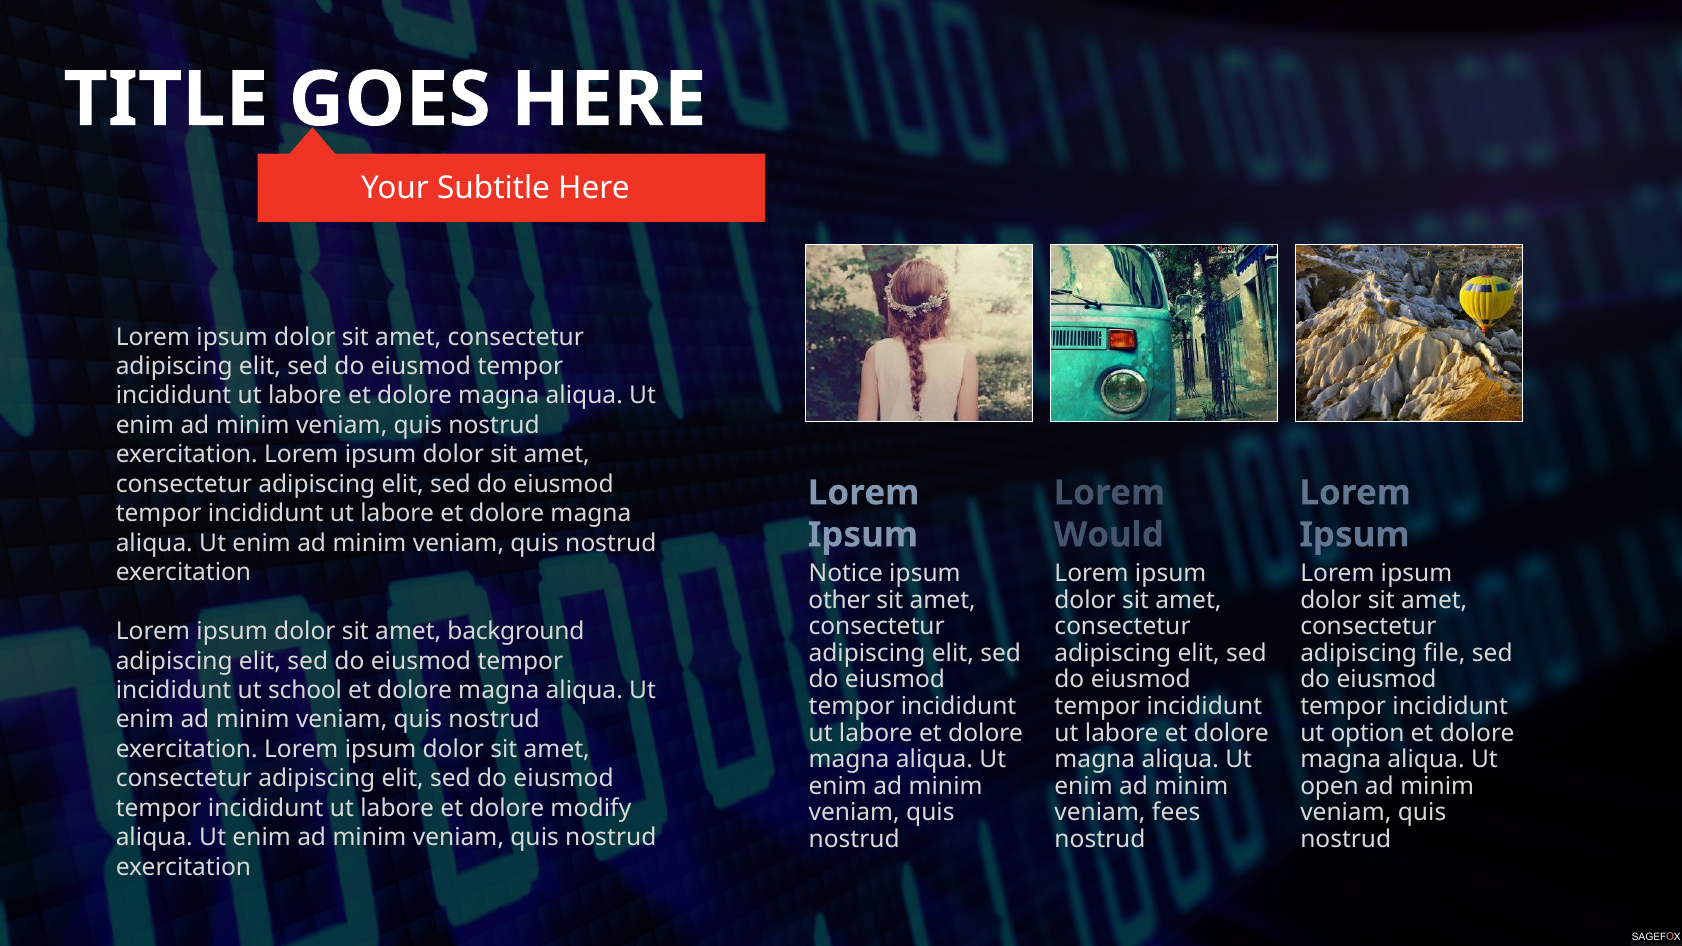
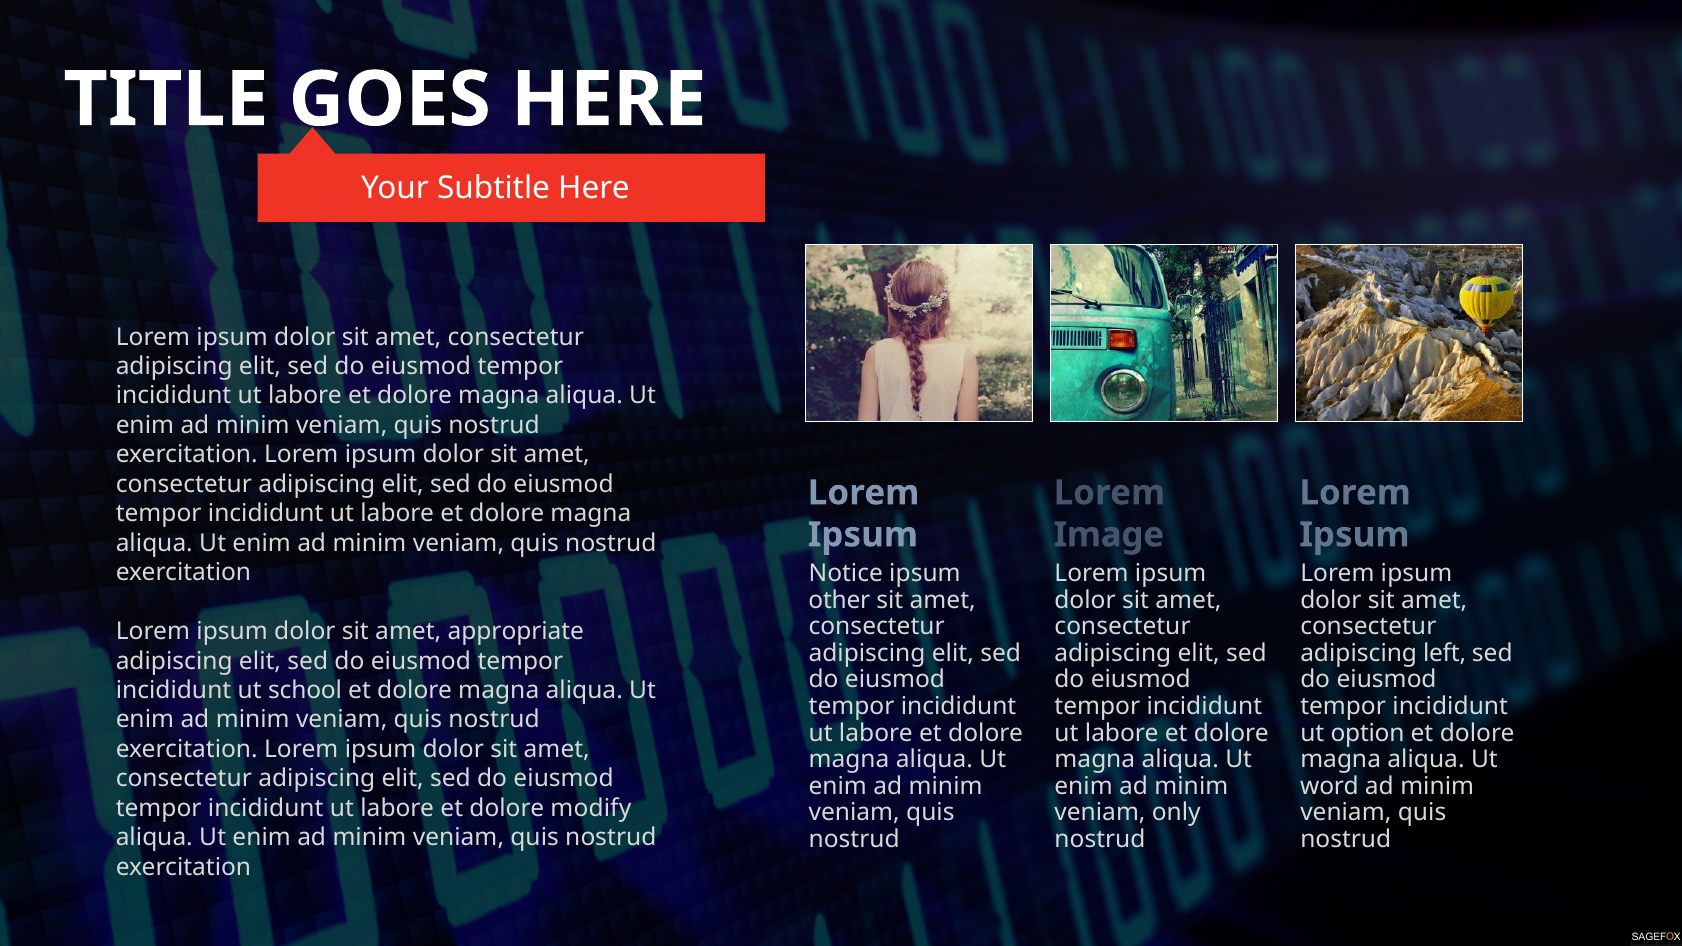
Would: Would -> Image
background: background -> appropriate
file: file -> left
open: open -> word
fees: fees -> only
